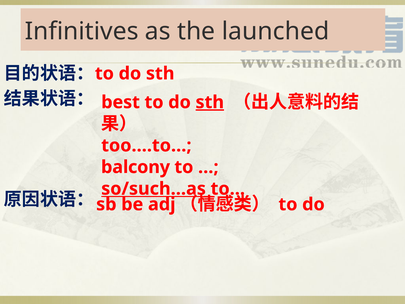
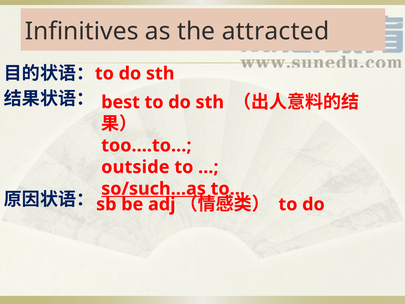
launched: launched -> attracted
sth at (210, 102) underline: present -> none
balcony: balcony -> outside
